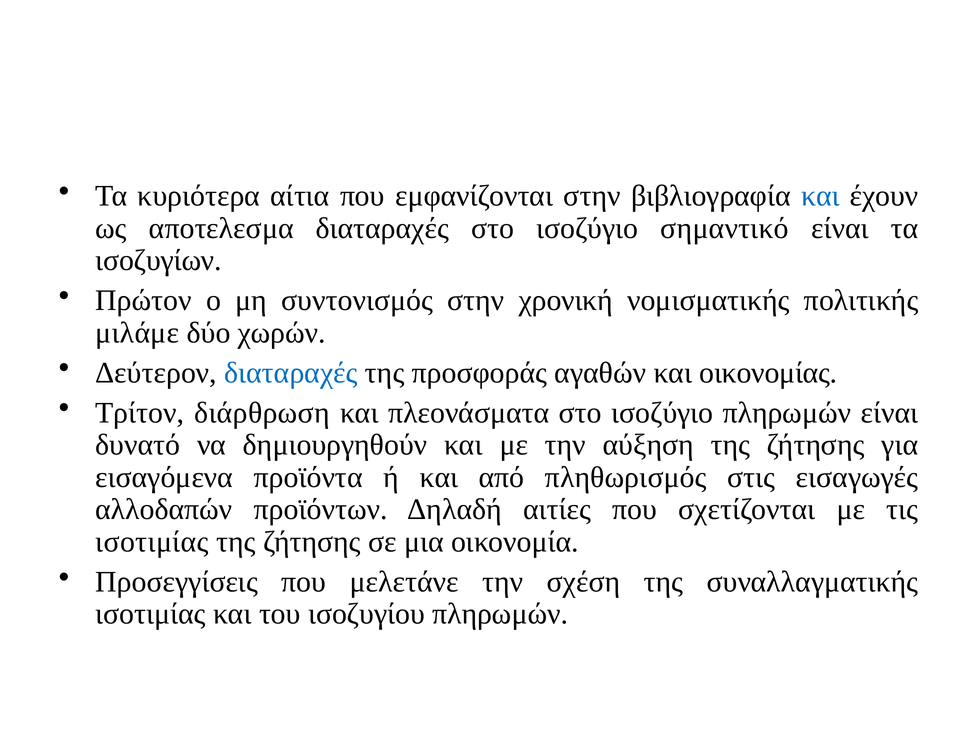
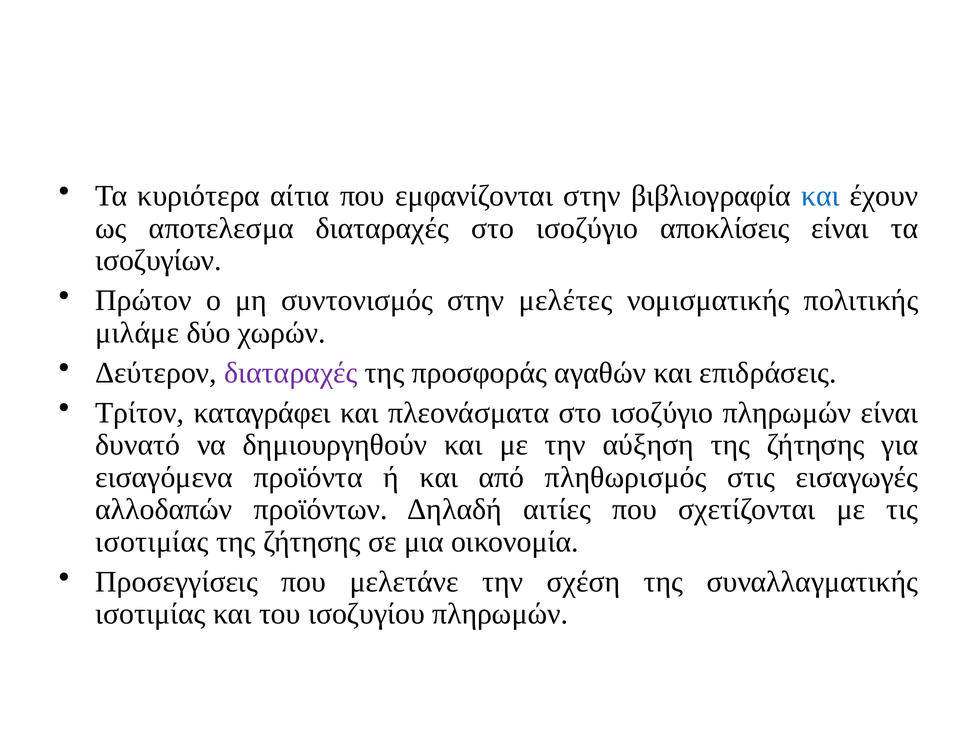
σημαντικό: σημαντικό -> αποκλίσεις
χρονική: χρονική -> μελέτες
διαταραχές at (291, 373) colour: blue -> purple
οικονομίας: οικονομίας -> επιδράσεις
διάρθρωση: διάρθρωση -> καταγράφει
